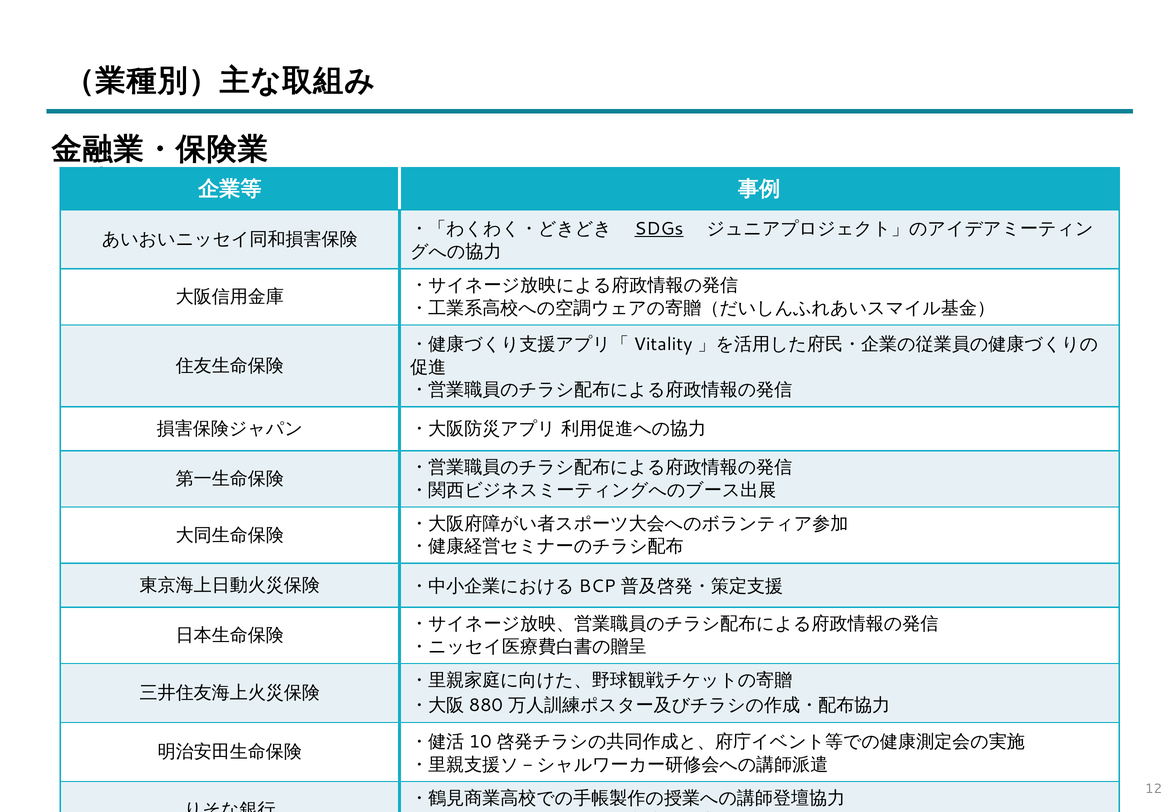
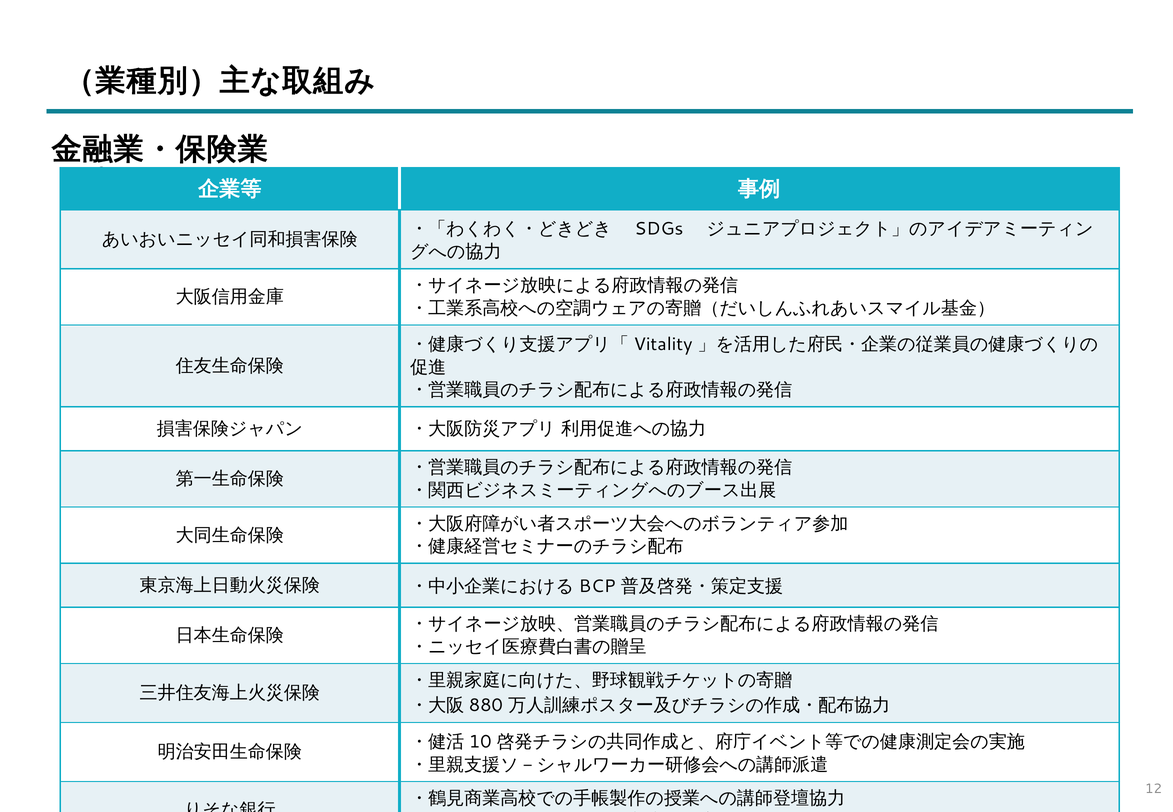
SDGs underline: present -> none
